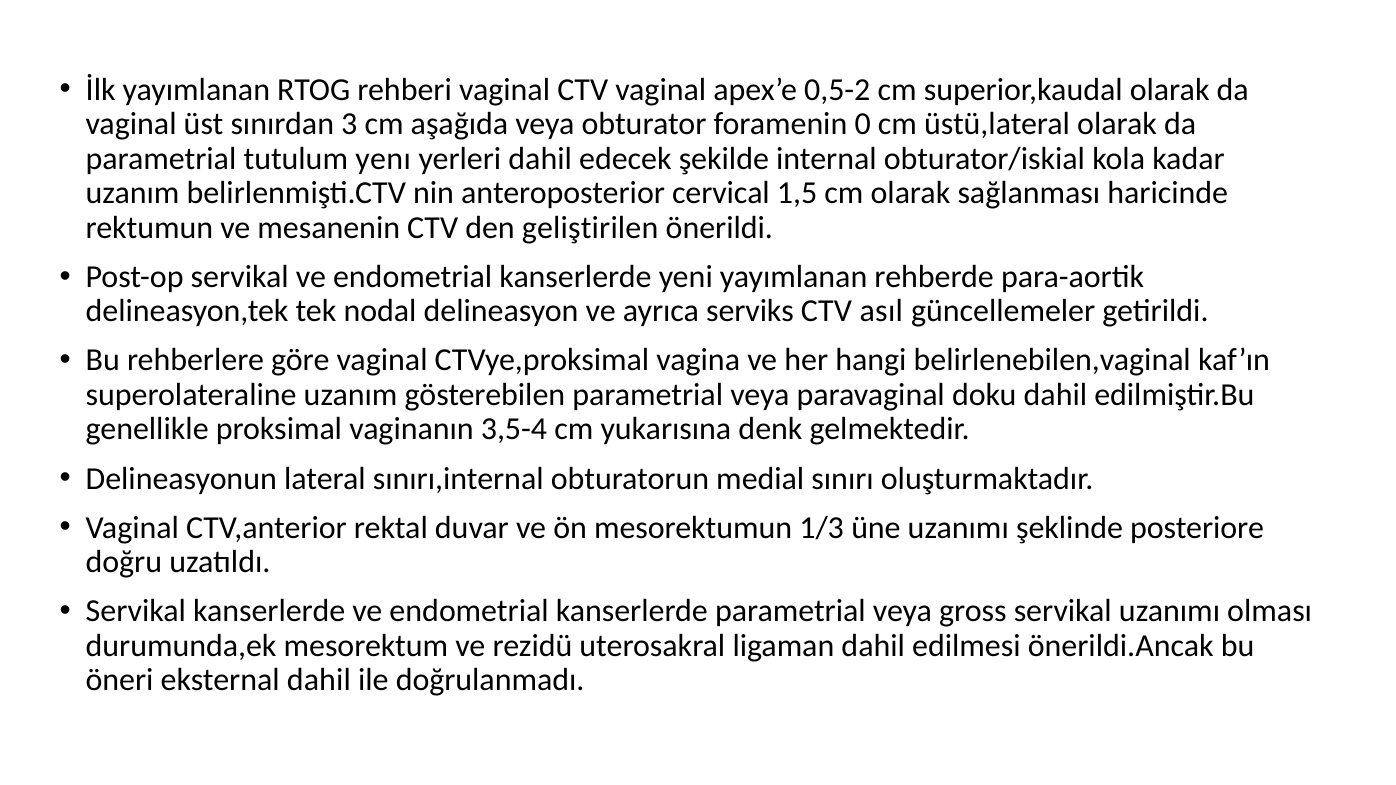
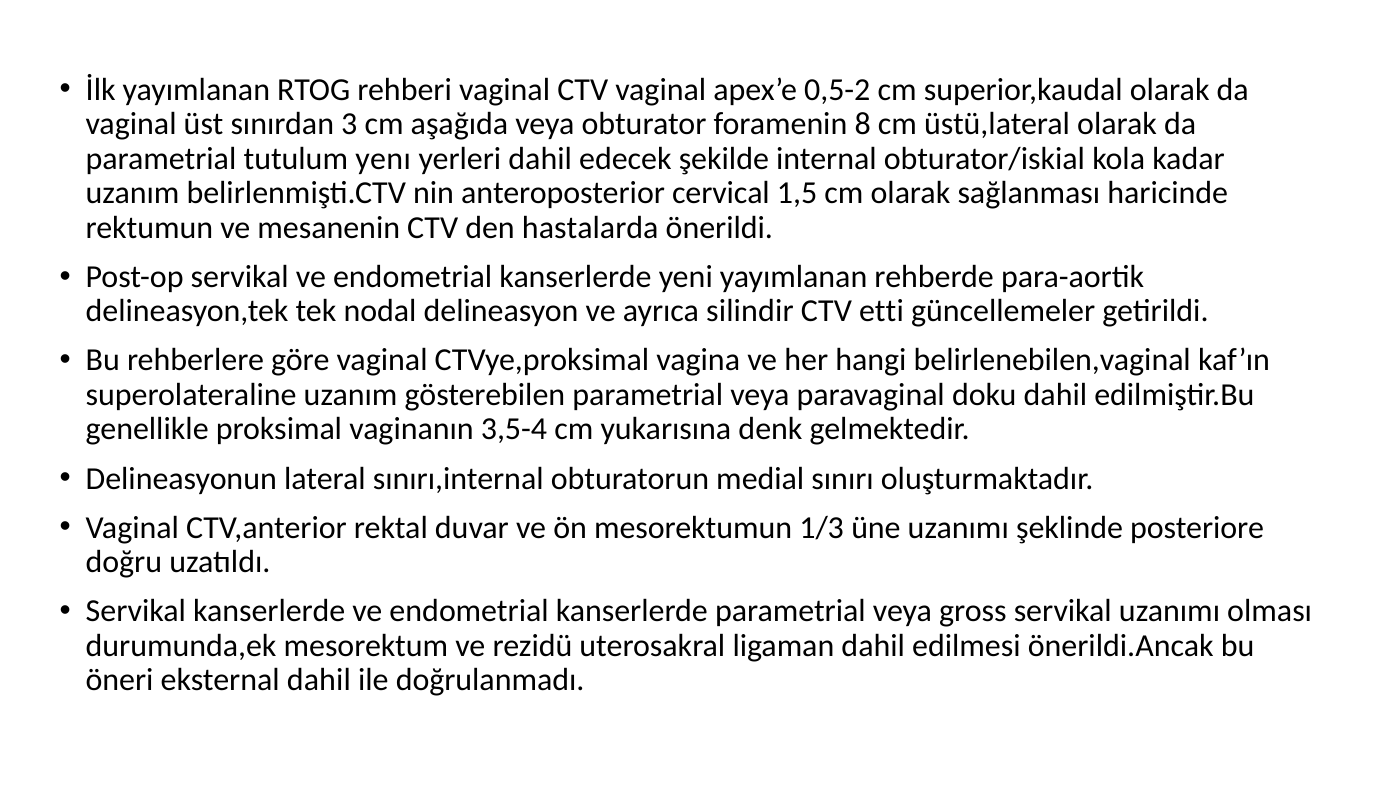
0: 0 -> 8
geliştirilen: geliştirilen -> hastalarda
serviks: serviks -> silindir
asıl: asıl -> etti
